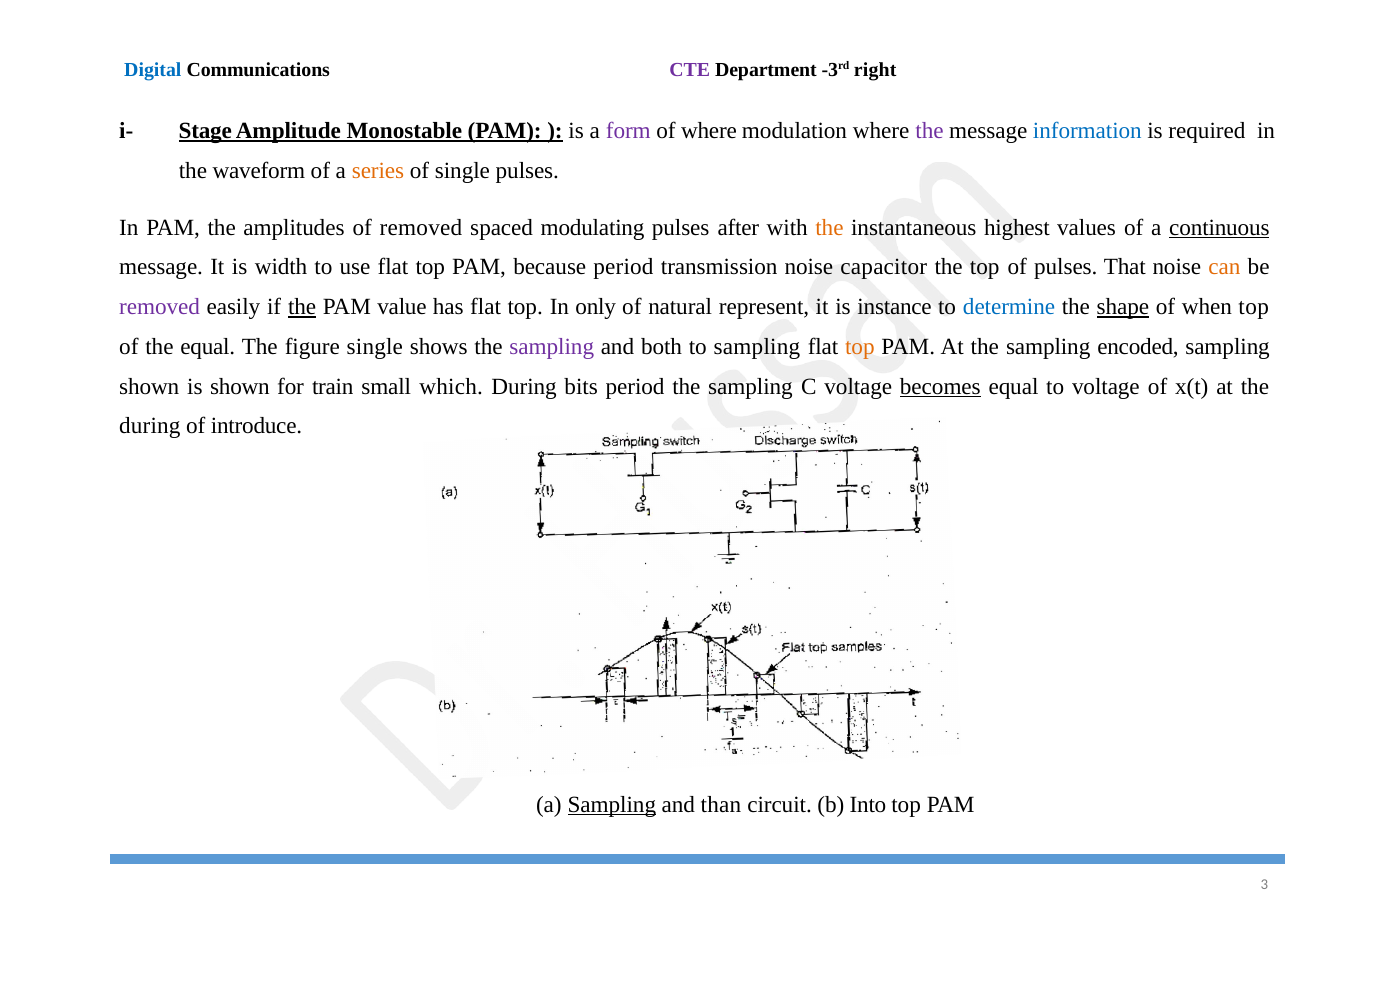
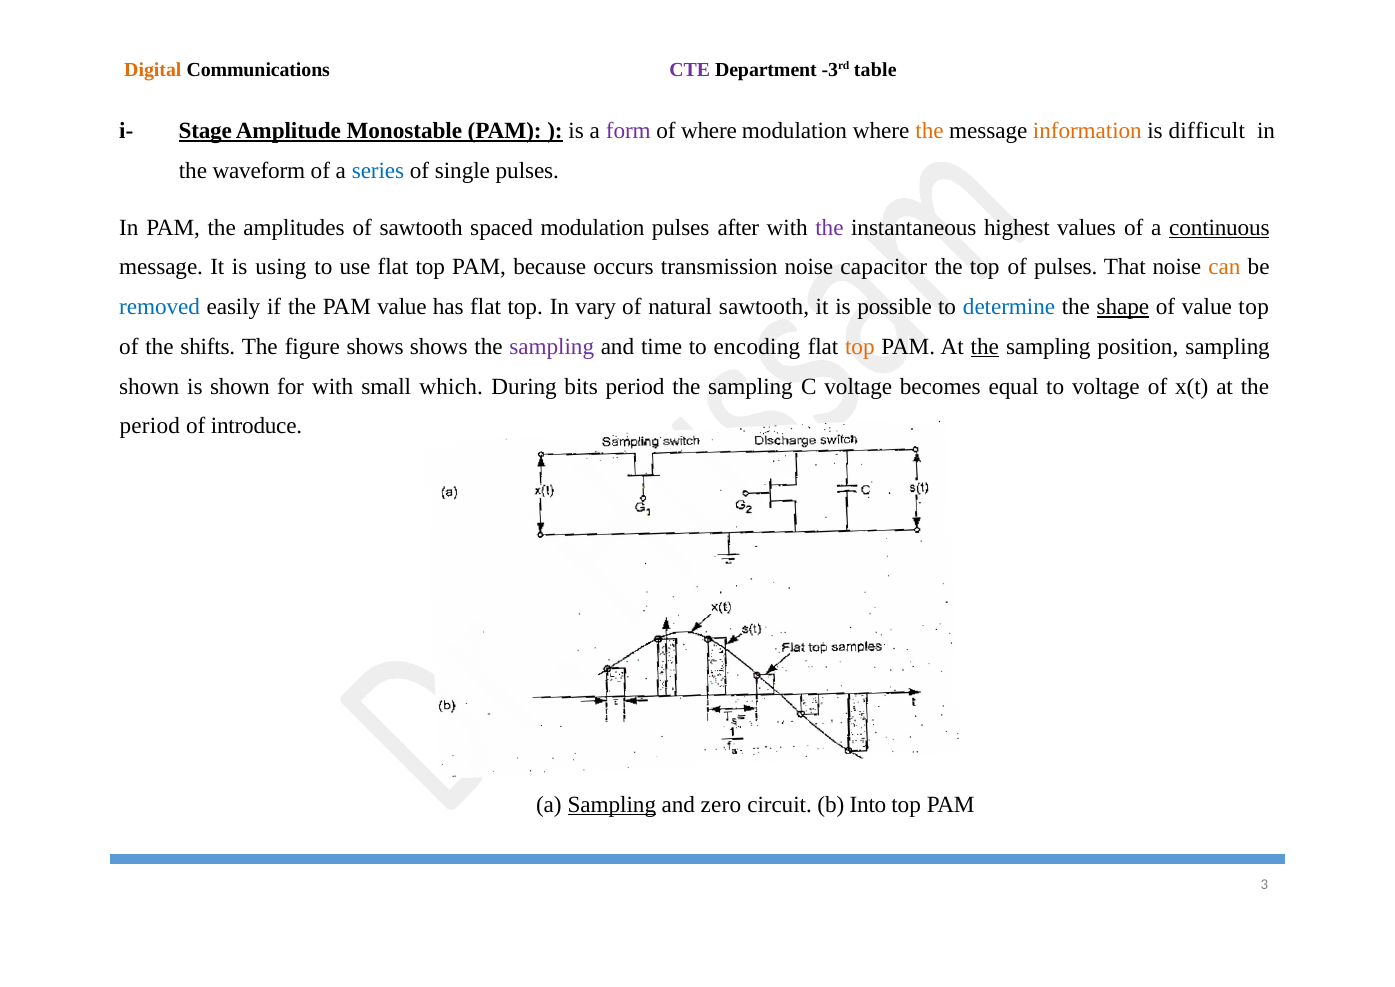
Digital colour: blue -> orange
right: right -> table
the at (930, 131) colour: purple -> orange
information colour: blue -> orange
required: required -> difficult
series colour: orange -> blue
of removed: removed -> sawtooth
spaced modulating: modulating -> modulation
the at (829, 227) colour: orange -> purple
width: width -> using
because period: period -> occurs
removed at (160, 307) colour: purple -> blue
the at (302, 307) underline: present -> none
only: only -> vary
natural represent: represent -> sawtooth
instance: instance -> possible
of when: when -> value
the equal: equal -> shifts
figure single: single -> shows
both: both -> time
to sampling: sampling -> encoding
the at (985, 347) underline: none -> present
encoded: encoded -> position
for train: train -> with
becomes underline: present -> none
during at (150, 426): during -> period
than: than -> zero
